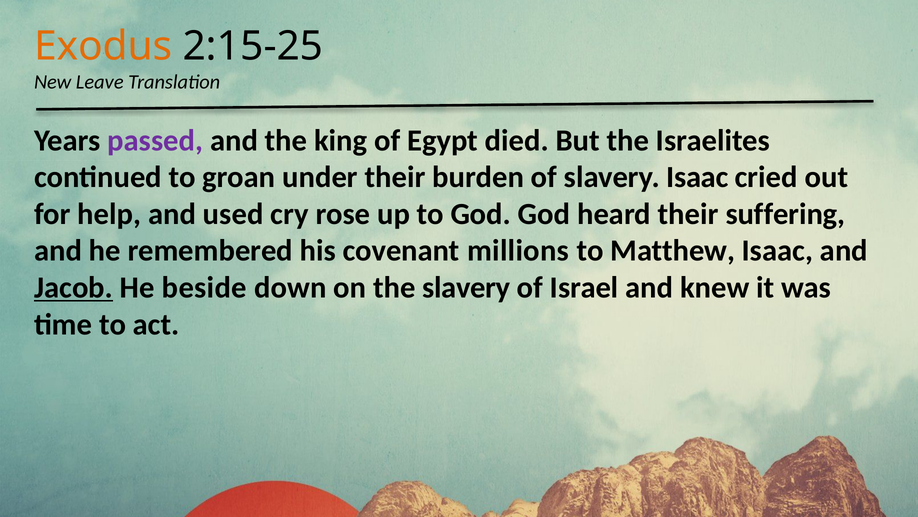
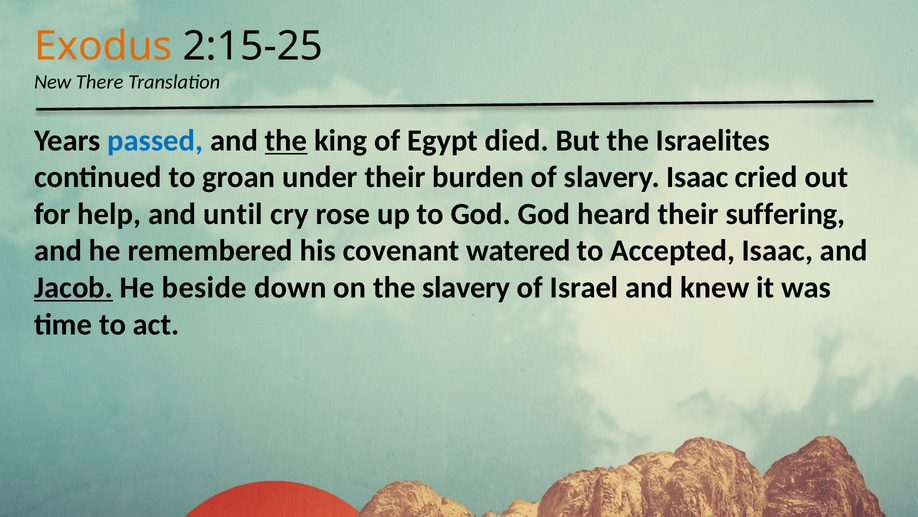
Leave: Leave -> There
passed colour: purple -> blue
the at (286, 140) underline: none -> present
used: used -> until
millions: millions -> watered
Matthew: Matthew -> Accepted
